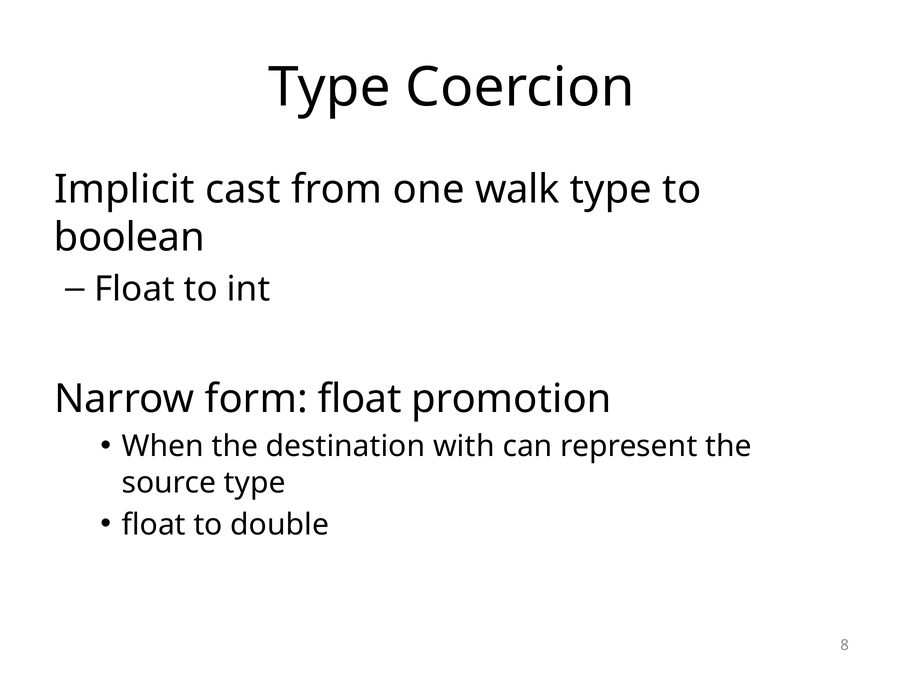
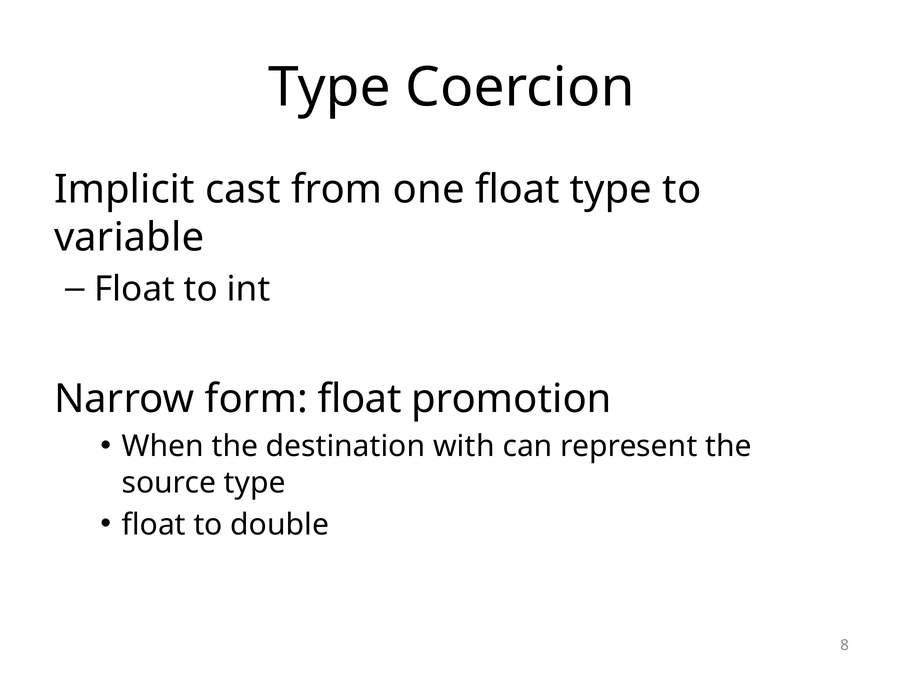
one walk: walk -> float
boolean: boolean -> variable
